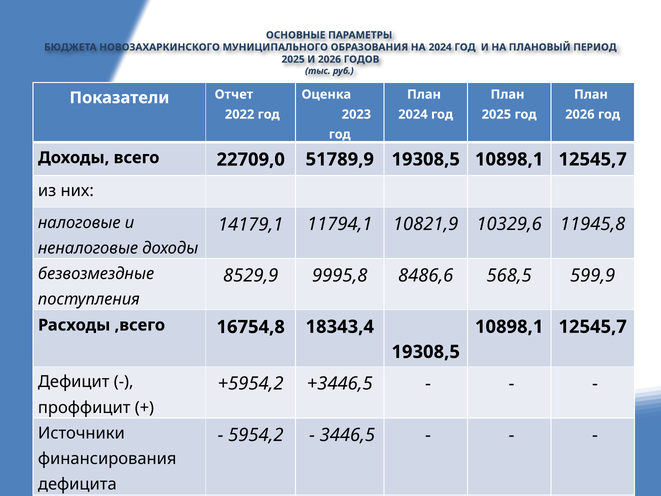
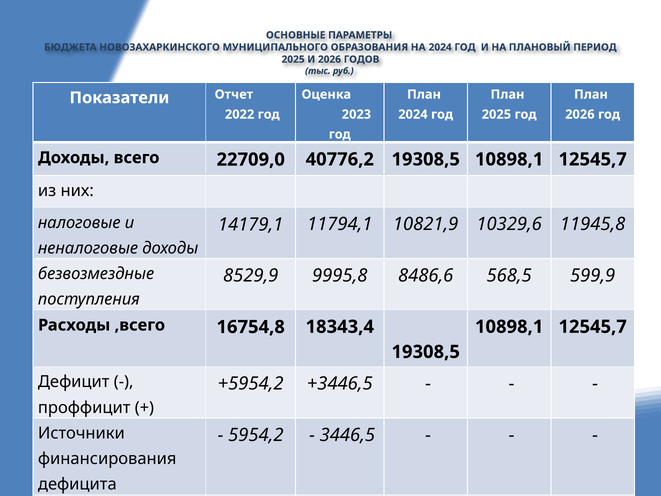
51789,9: 51789,9 -> 40776,2
